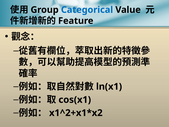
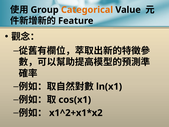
Categorical colour: blue -> orange
